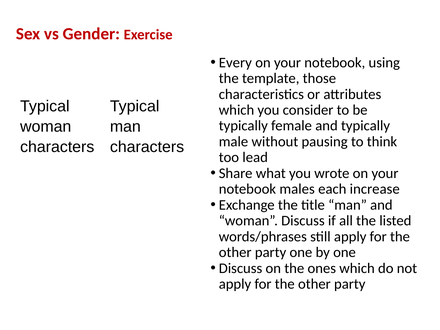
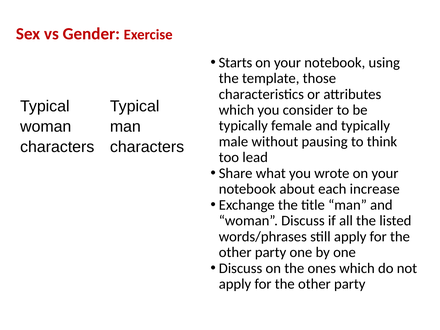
Every: Every -> Starts
males: males -> about
